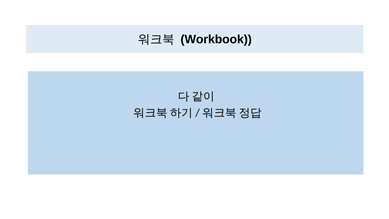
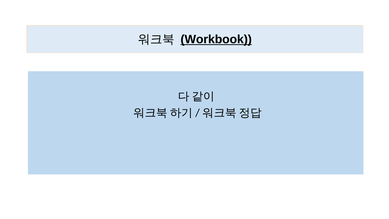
Workbook underline: none -> present
